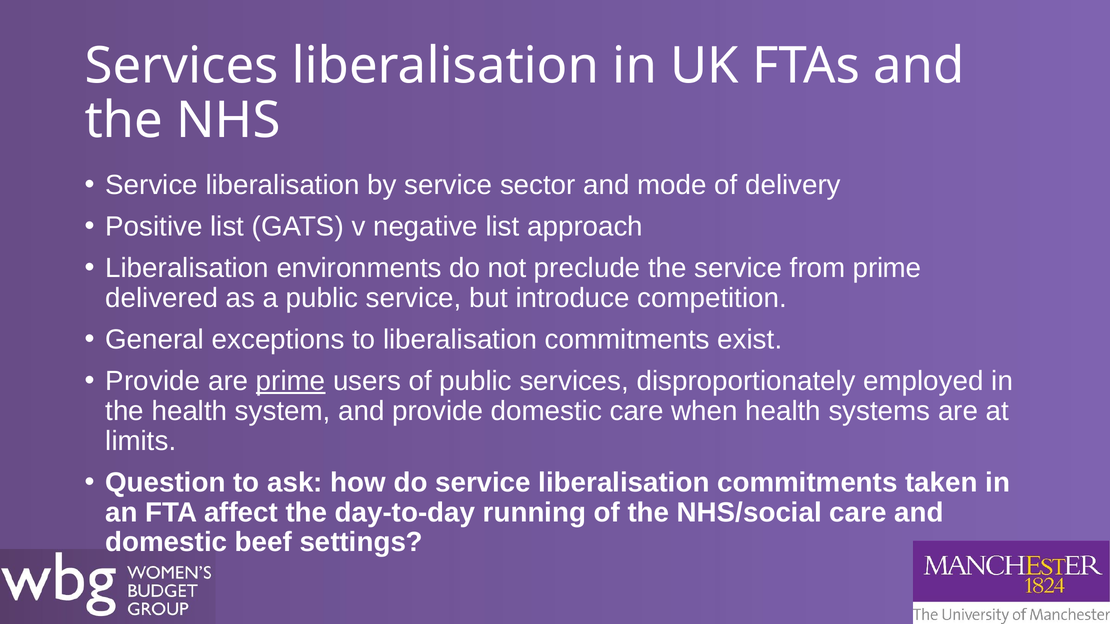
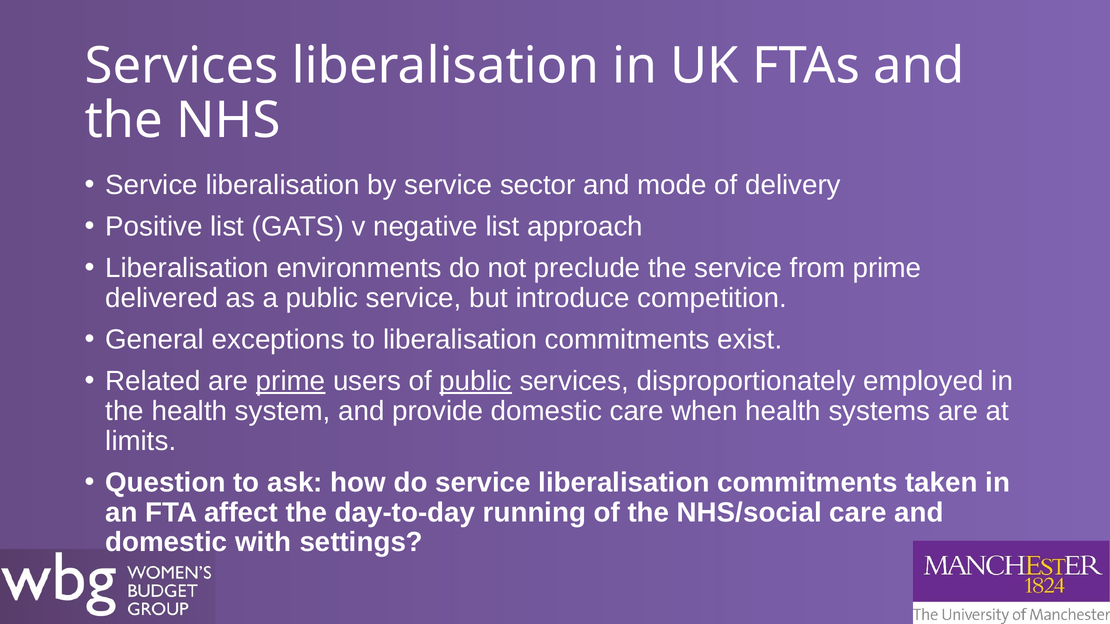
Provide at (153, 381): Provide -> Related
public at (476, 381) underline: none -> present
beef: beef -> with
